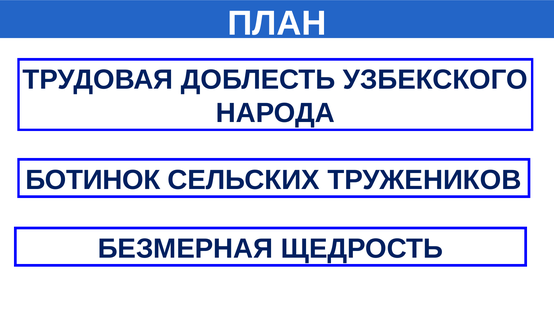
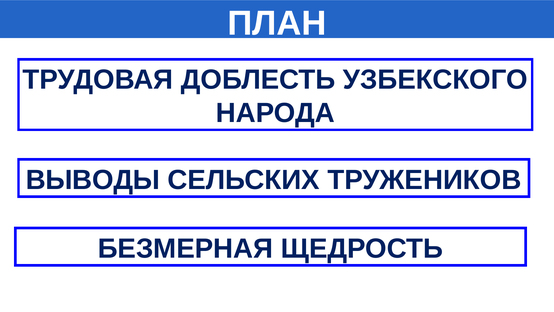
БОТИНОК: БОТИНОК -> ВЫВОДЫ
